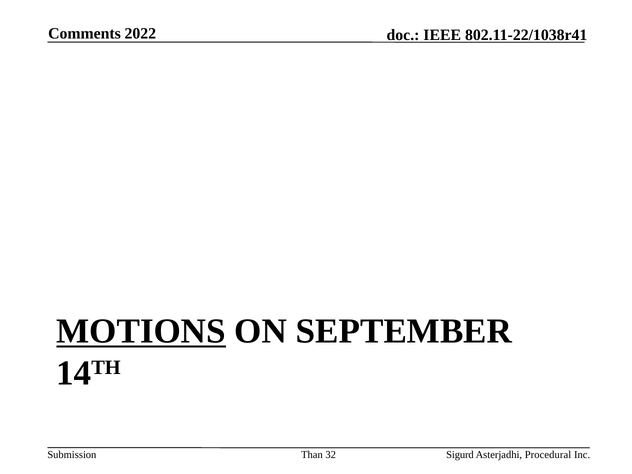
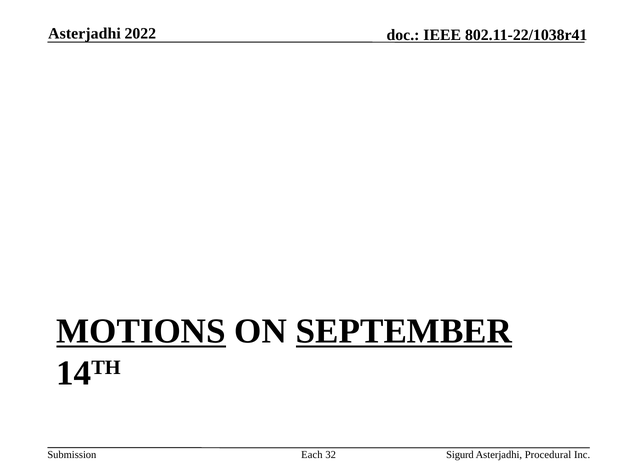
Comments at (85, 34): Comments -> Asterjadhi
SEPTEMBER underline: none -> present
Than: Than -> Each
